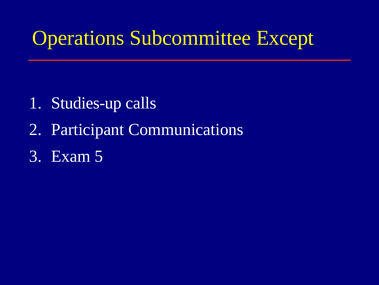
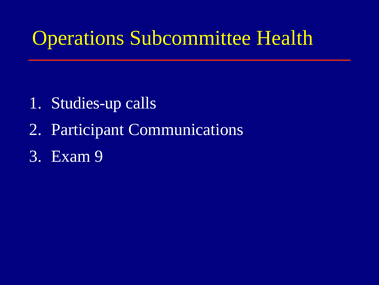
Except: Except -> Health
5: 5 -> 9
